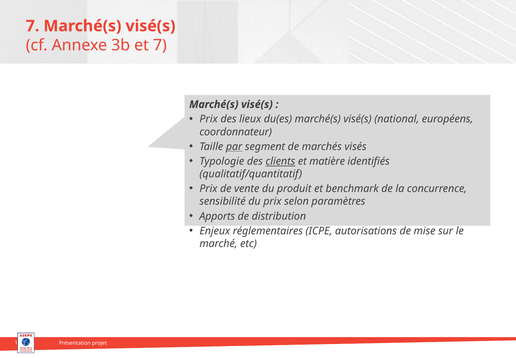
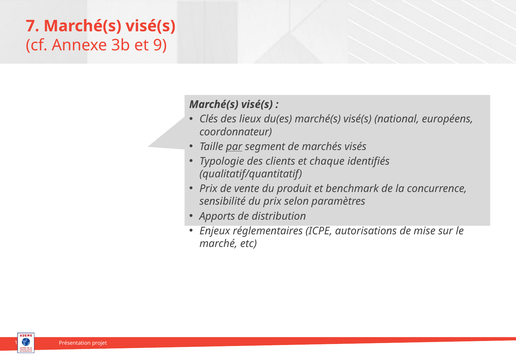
et 7: 7 -> 9
Prix at (209, 119): Prix -> Clés
clients underline: present -> none
matière: matière -> chaque
